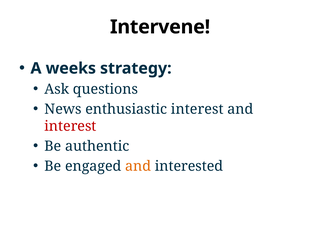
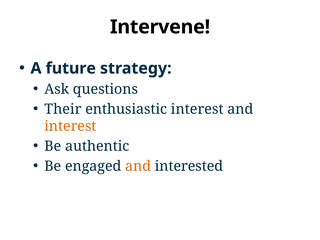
weeks: weeks -> future
News: News -> Their
interest at (70, 126) colour: red -> orange
